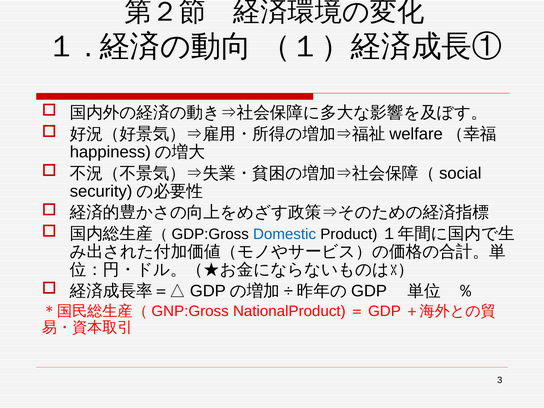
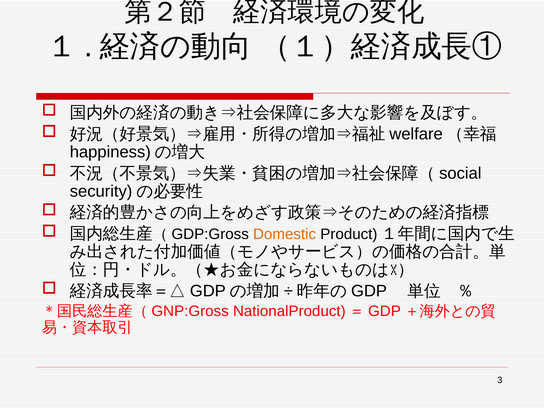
Domestic colour: blue -> orange
